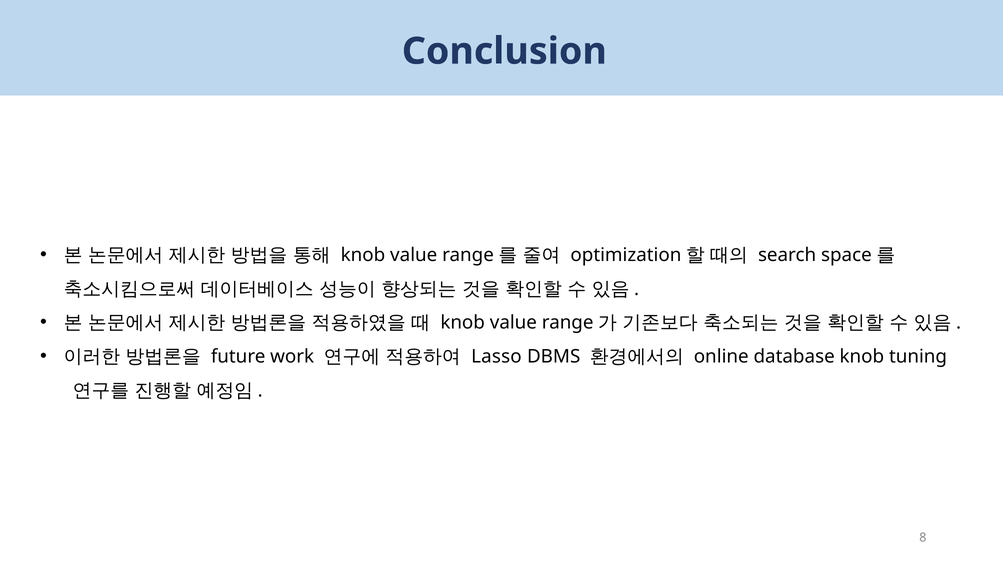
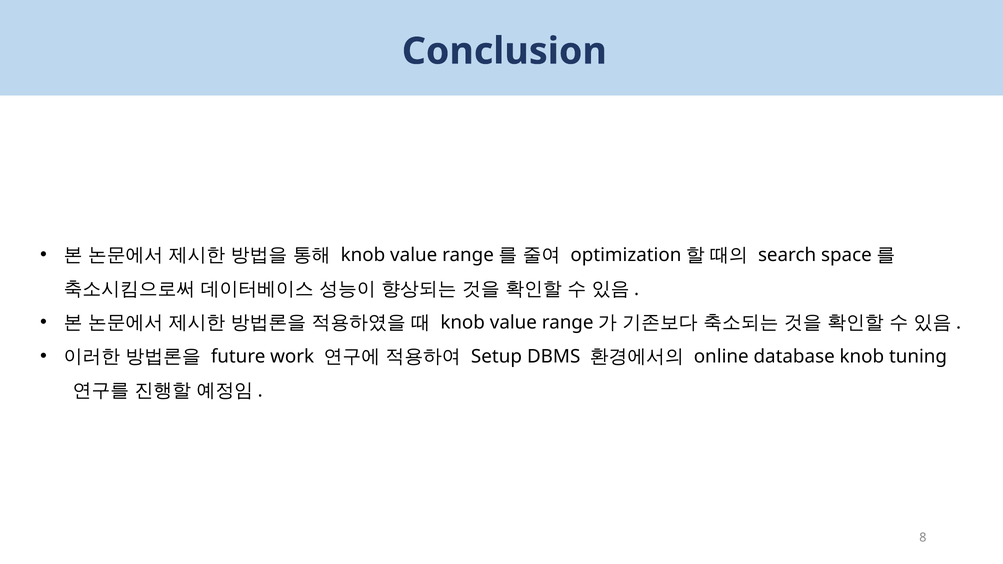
Lasso: Lasso -> Setup
